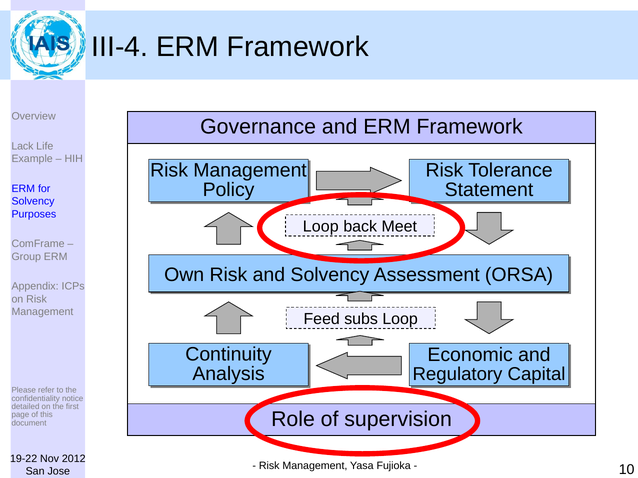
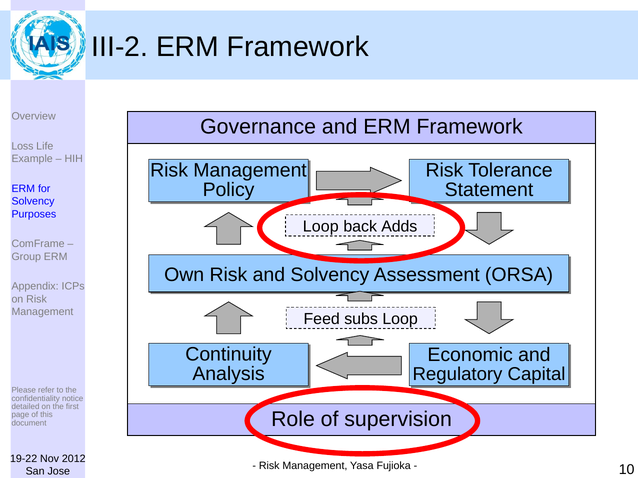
III-4: III-4 -> III-2
Lack: Lack -> Loss
Meet: Meet -> Adds
